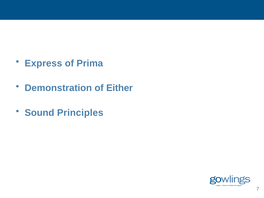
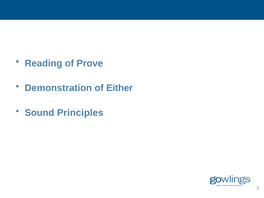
Express: Express -> Reading
Prima: Prima -> Prove
